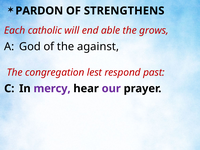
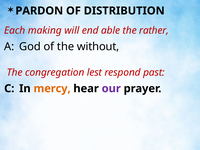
STRENGTHENS: STRENGTHENS -> DISTRIBUTION
catholic: catholic -> making
grows: grows -> rather
against: against -> without
mercy colour: purple -> orange
